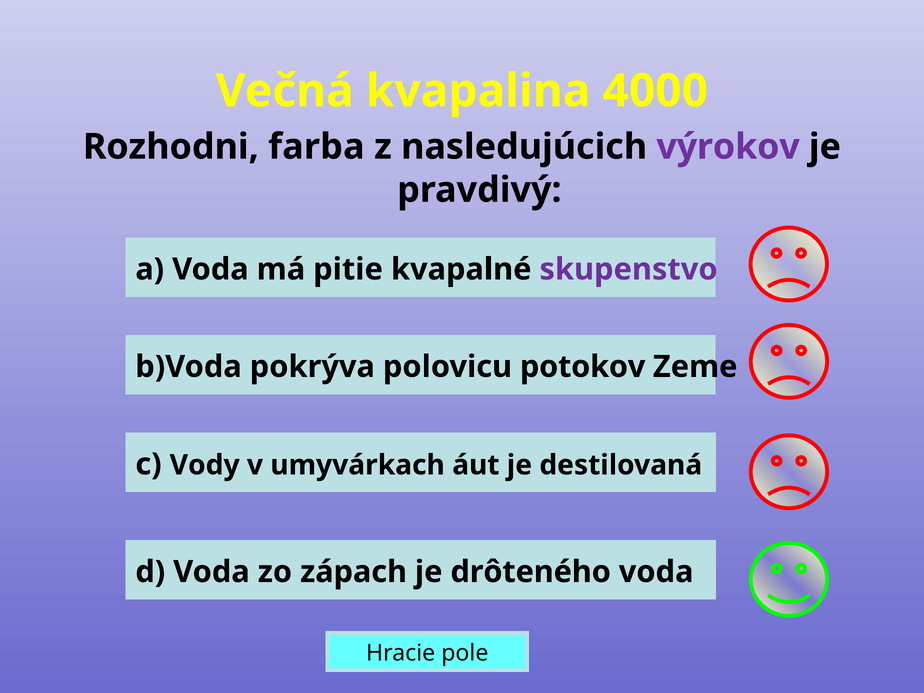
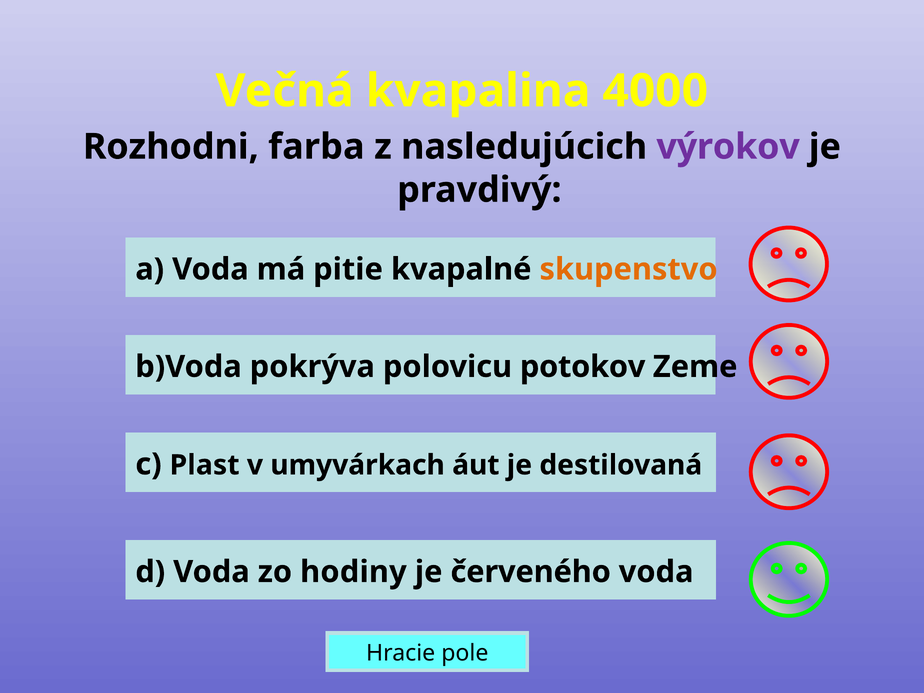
skupenstvo colour: purple -> orange
Vody: Vody -> Plast
zápach: zápach -> hodiny
drôteného: drôteného -> červeného
